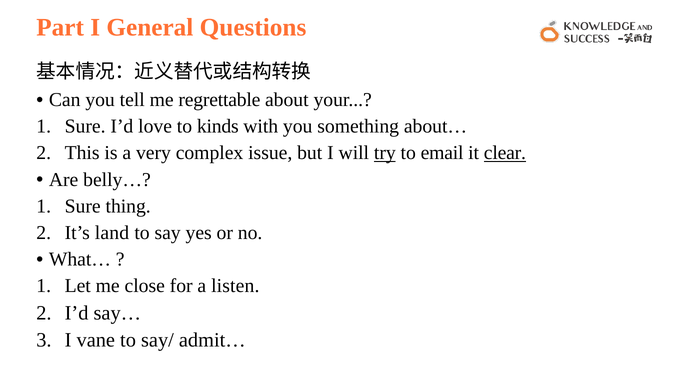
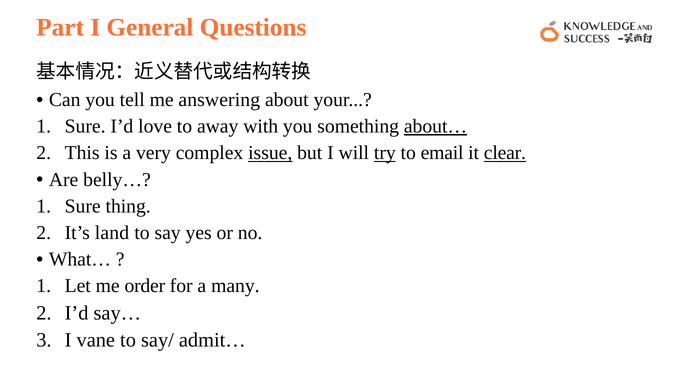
regrettable: regrettable -> answering
kinds: kinds -> away
about… underline: none -> present
issue underline: none -> present
close: close -> order
listen: listen -> many
